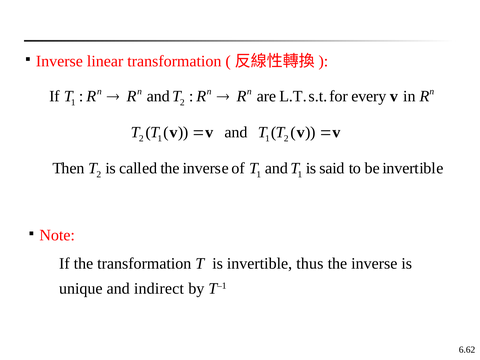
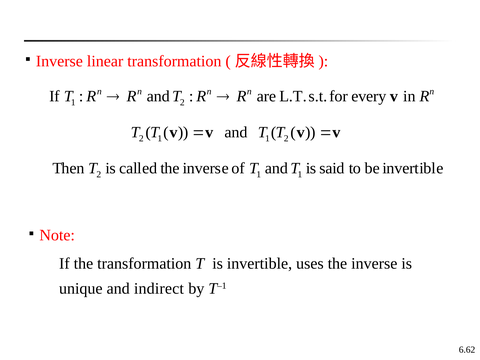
thus: thus -> uses
